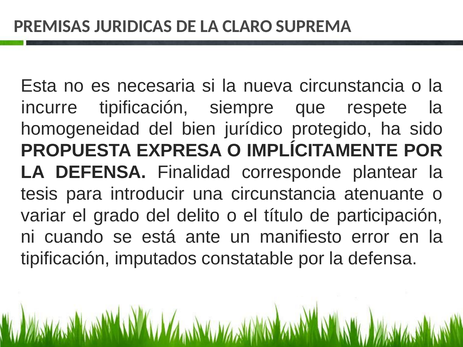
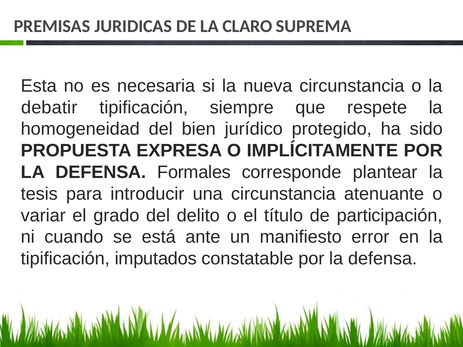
incurre: incurre -> debatir
Finalidad: Finalidad -> Formales
